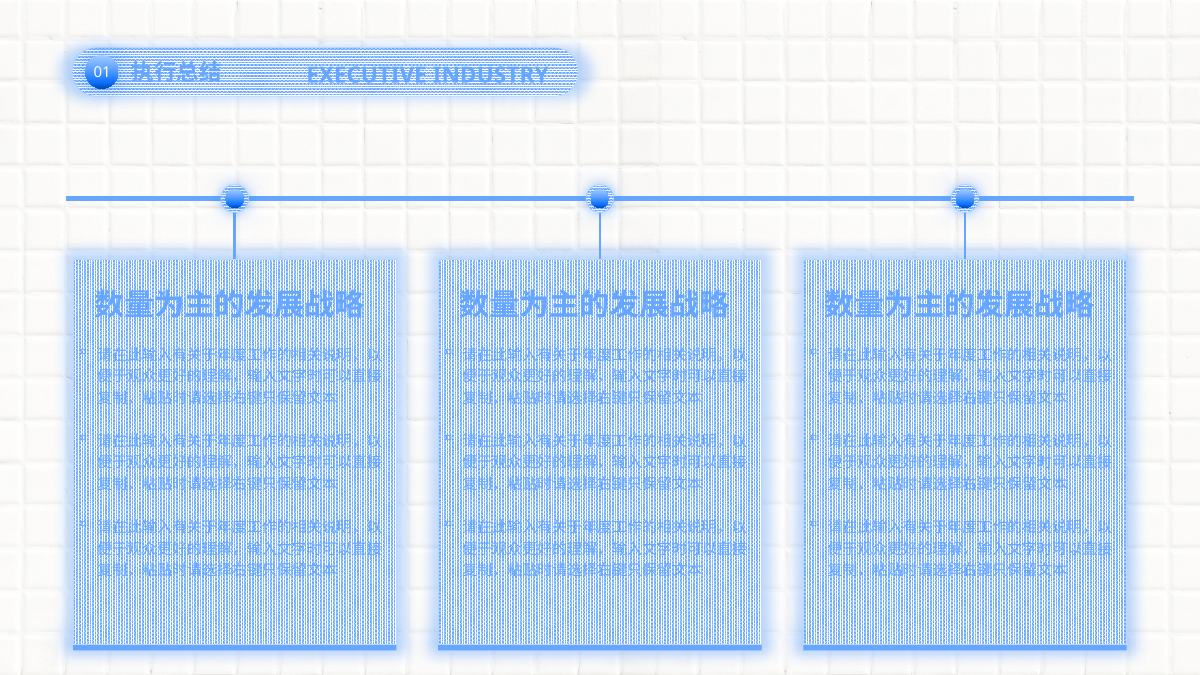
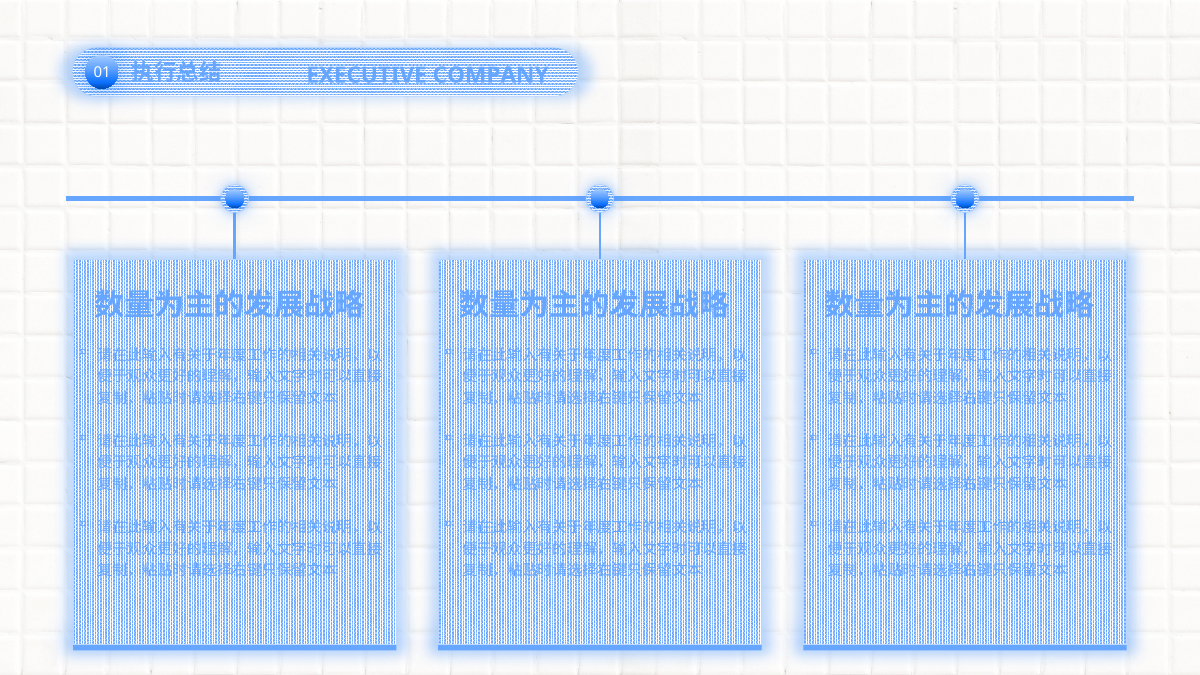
INDUSTRY: INDUSTRY -> COMPANY
